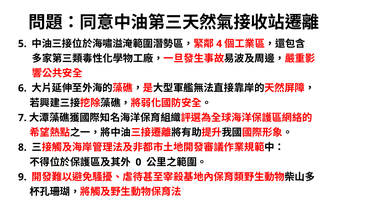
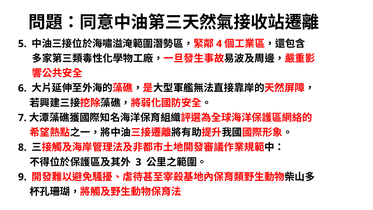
0: 0 -> 3
